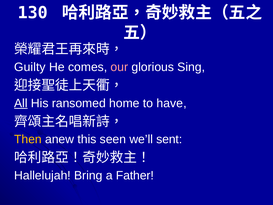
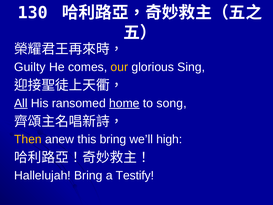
our colour: pink -> yellow
home underline: none -> present
have: have -> song
this seen: seen -> bring
sent: sent -> high
Father: Father -> Testify
